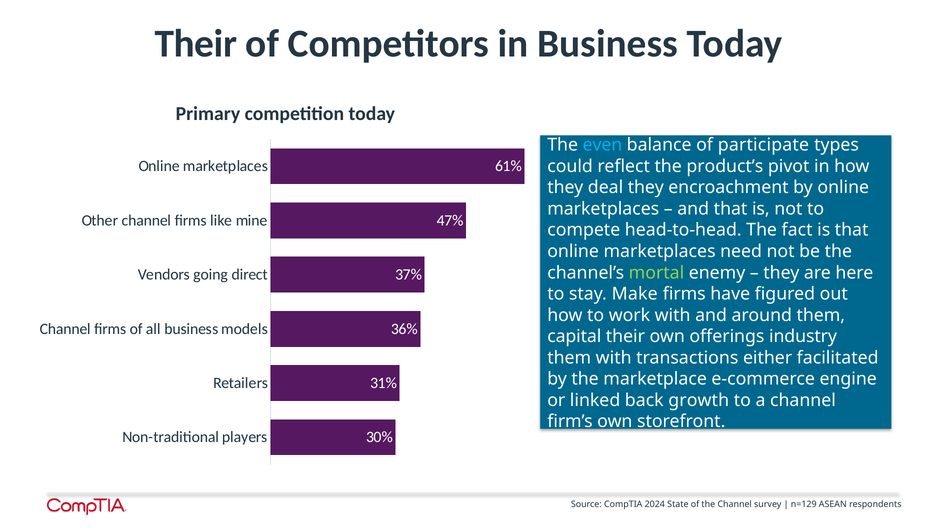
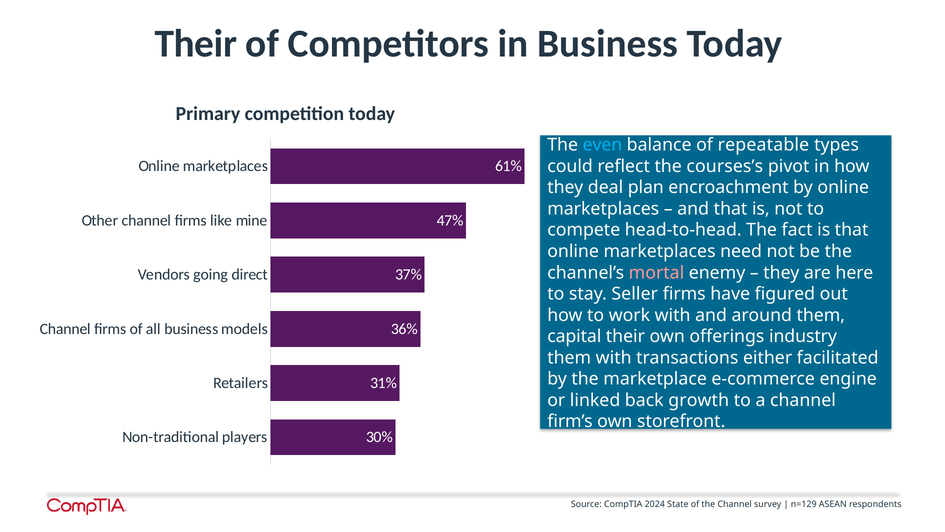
participate: participate -> repeatable
product’s: product’s -> courses’s
deal they: they -> plan
mortal colour: light green -> pink
Make: Make -> Seller
